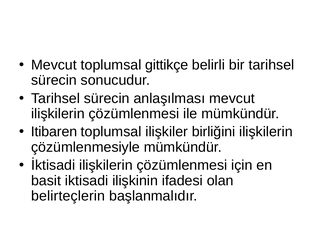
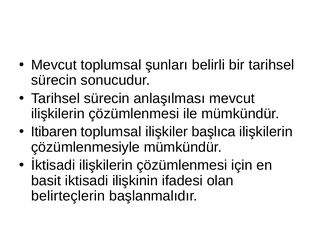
gittikçe: gittikçe -> şunları
birliğini: birliğini -> başlıca
